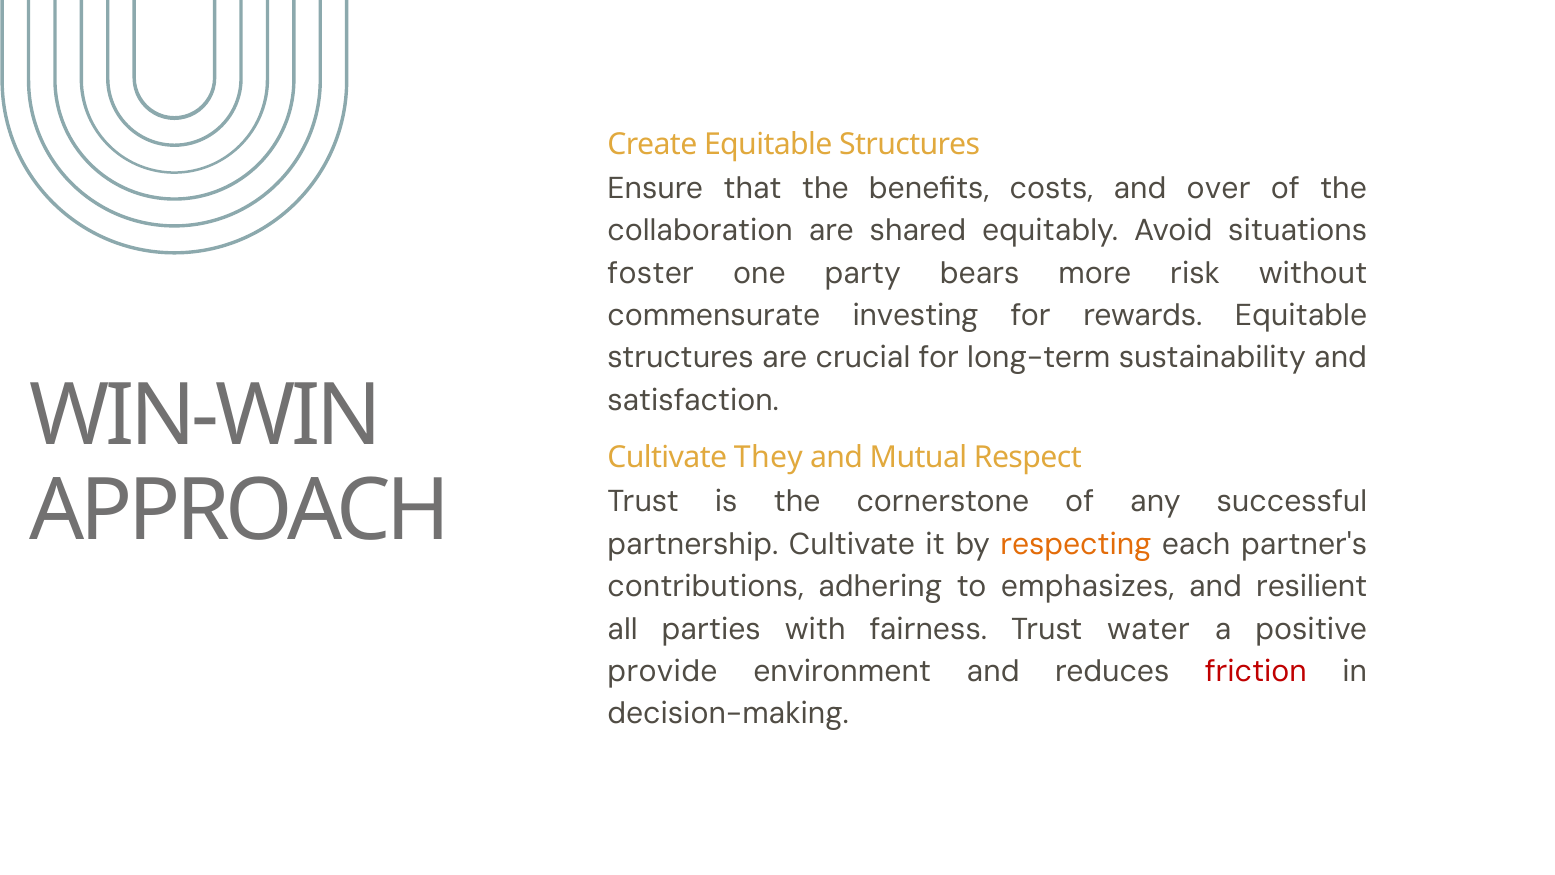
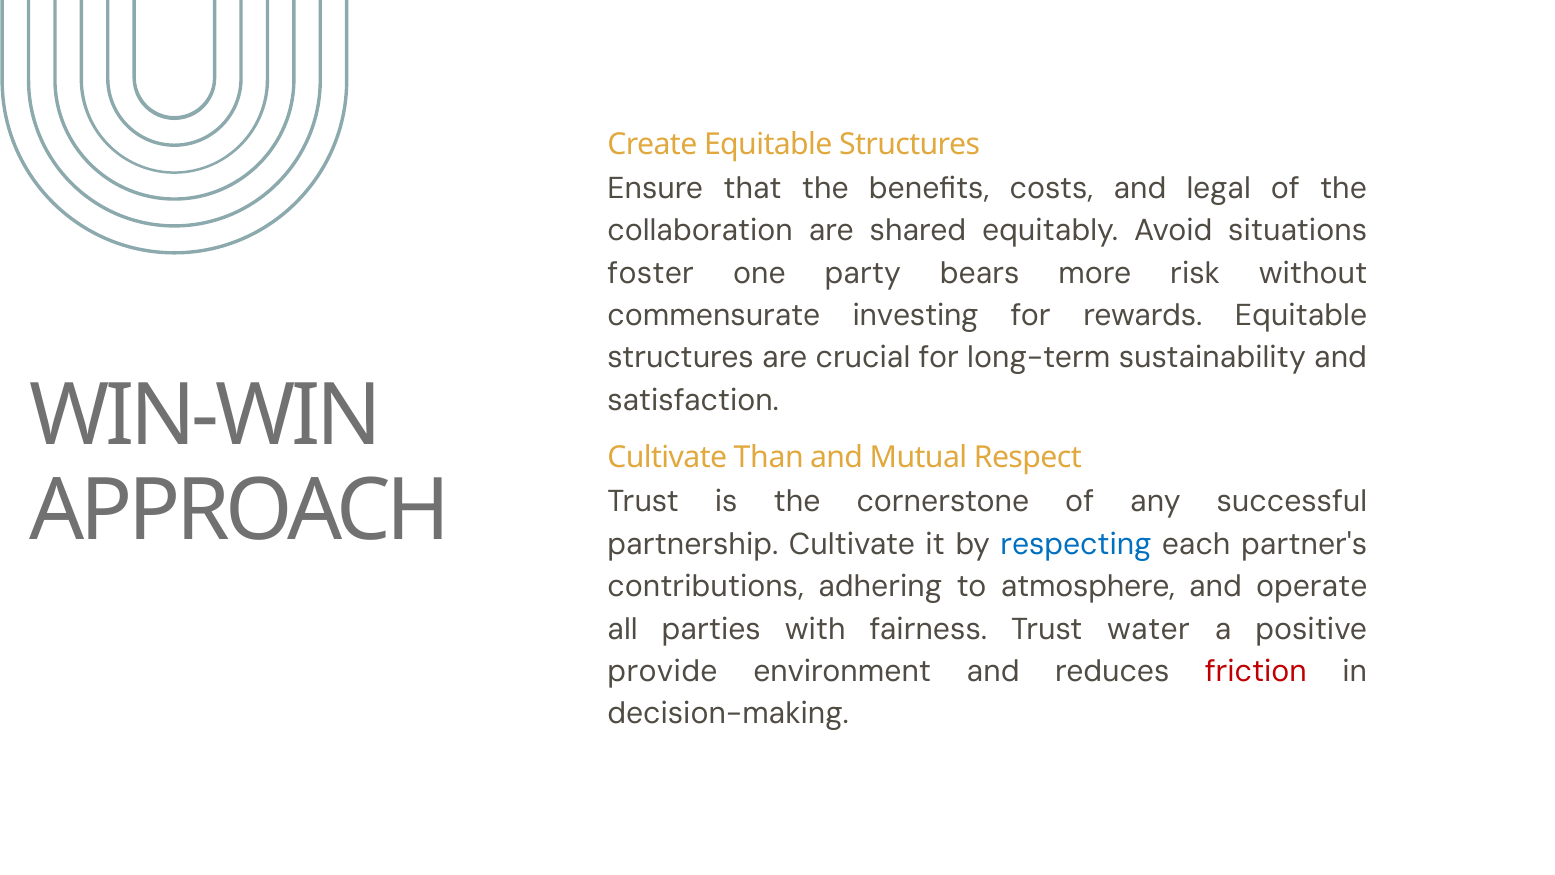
over: over -> legal
They: They -> Than
respecting colour: orange -> blue
emphasizes: emphasizes -> atmosphere
resilient: resilient -> operate
